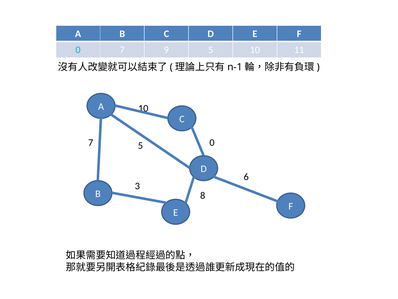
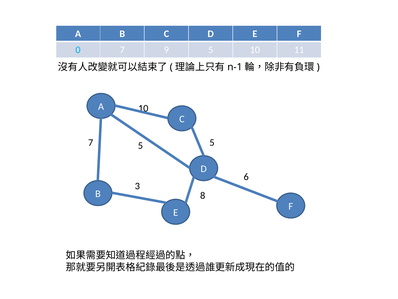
0 at (212, 142): 0 -> 5
